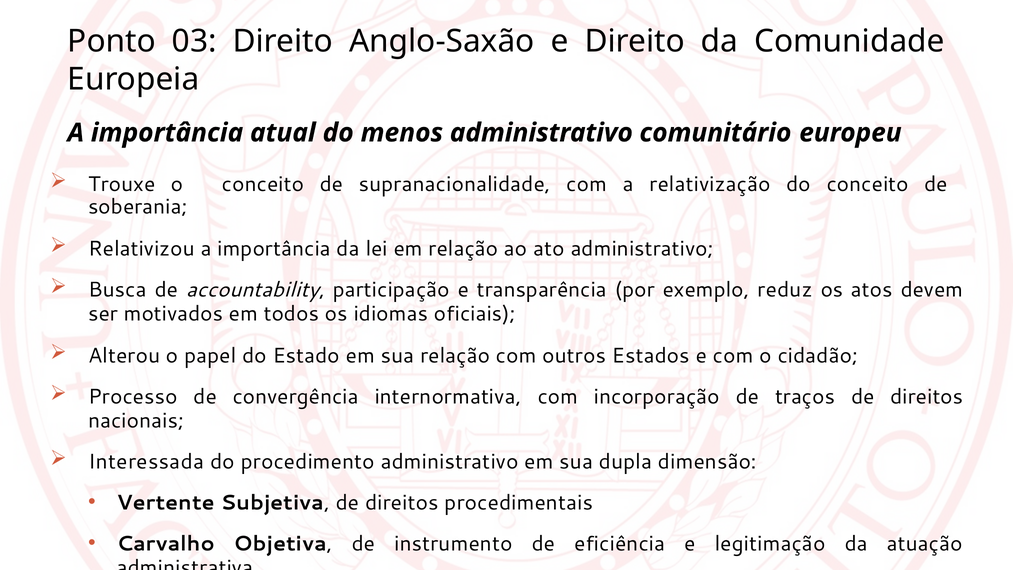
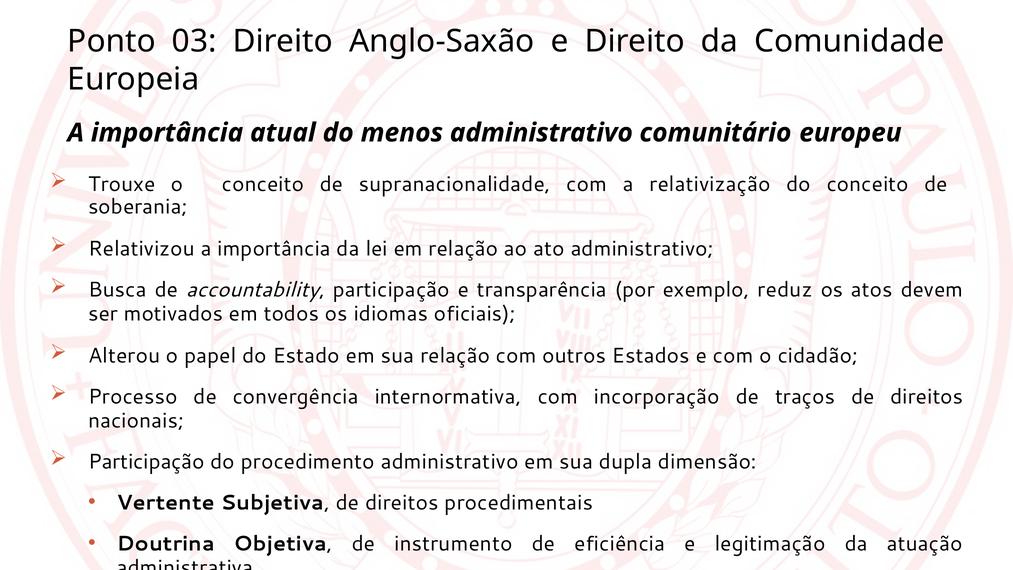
Interessada at (146, 462): Interessada -> Participação
Carvalho: Carvalho -> Doutrina
